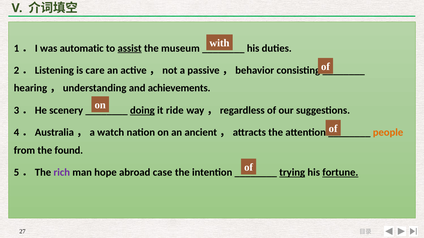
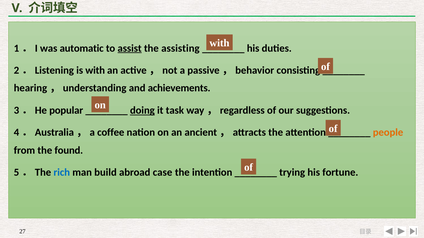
museum: museum -> assisting
is care: care -> with
scenery: scenery -> popular
ride: ride -> task
watch: watch -> coffee
rich colour: purple -> blue
hope: hope -> build
trying underline: present -> none
fortune underline: present -> none
